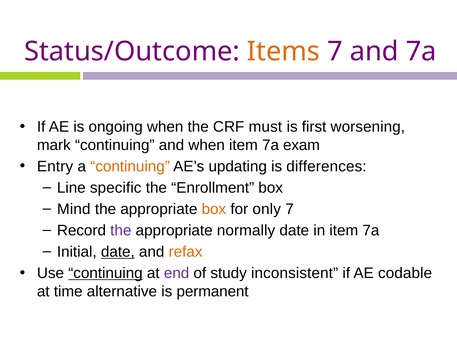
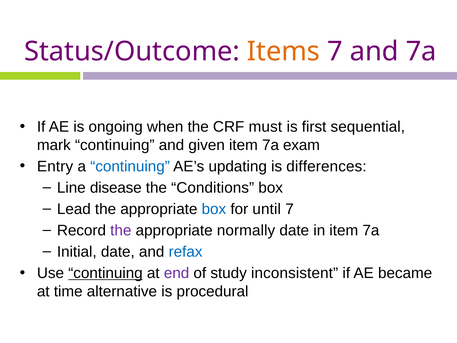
worsening: worsening -> sequential
and when: when -> given
continuing at (130, 166) colour: orange -> blue
specific: specific -> disease
Enrollment: Enrollment -> Conditions
Mind: Mind -> Lead
box at (214, 209) colour: orange -> blue
only: only -> until
date at (118, 252) underline: present -> none
refax colour: orange -> blue
codable: codable -> became
permanent: permanent -> procedural
